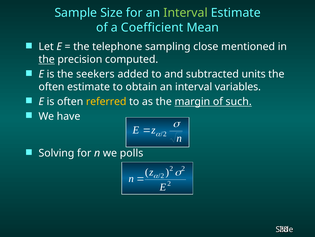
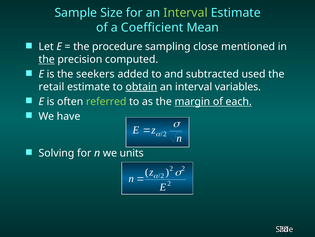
telephone: telephone -> procedure
units: units -> used
often at (51, 87): often -> retail
obtain underline: none -> present
referred colour: yellow -> light green
such: such -> each
polls: polls -> units
